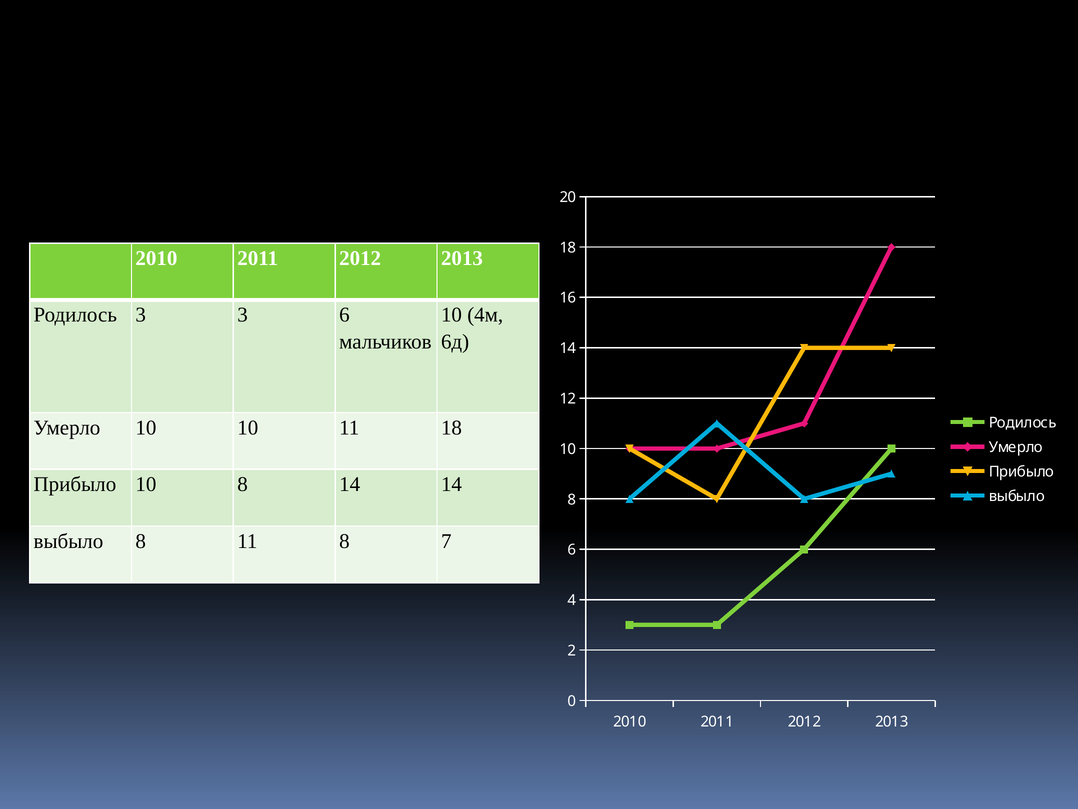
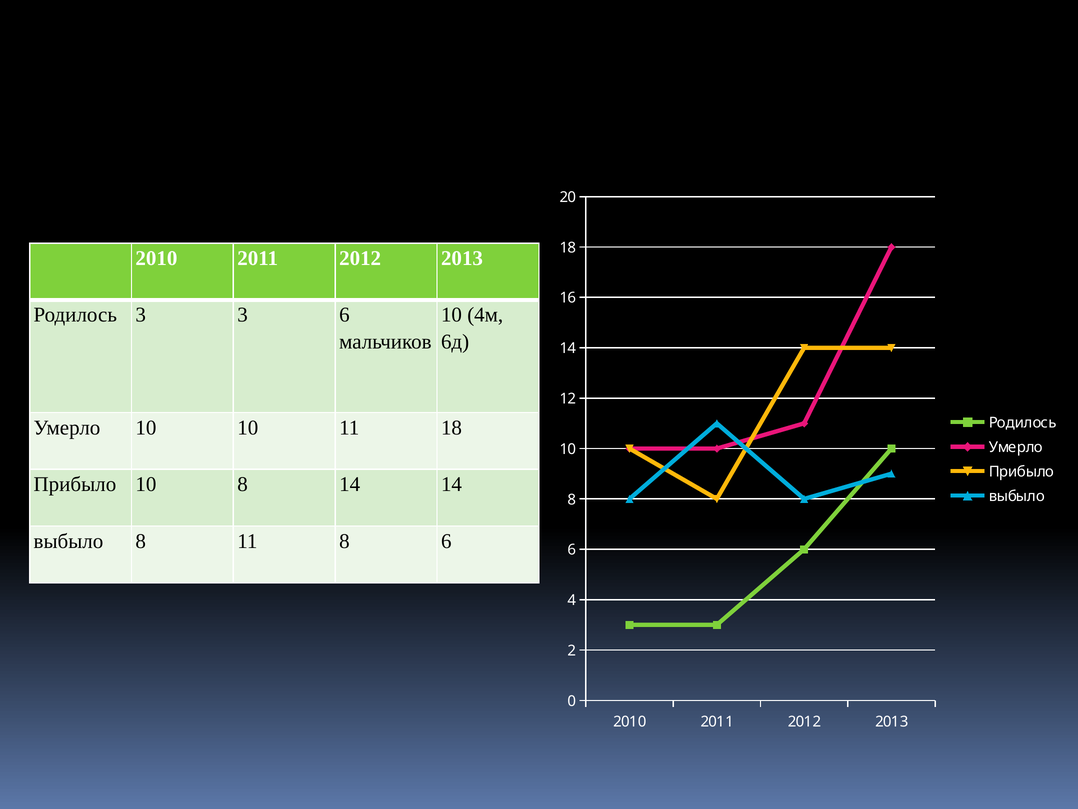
8 7: 7 -> 6
